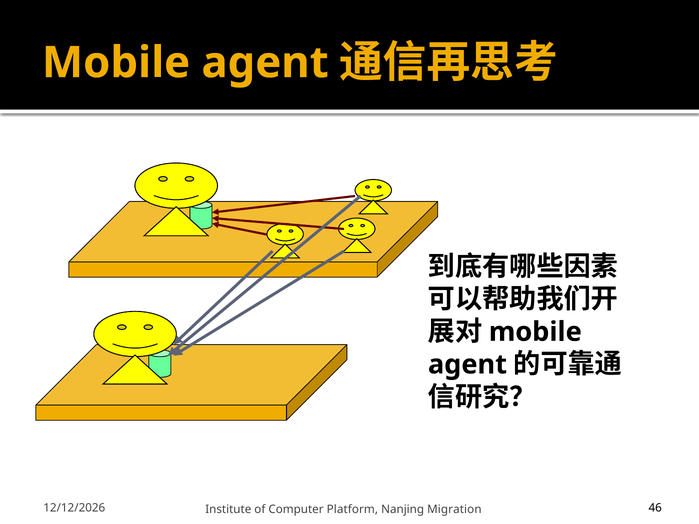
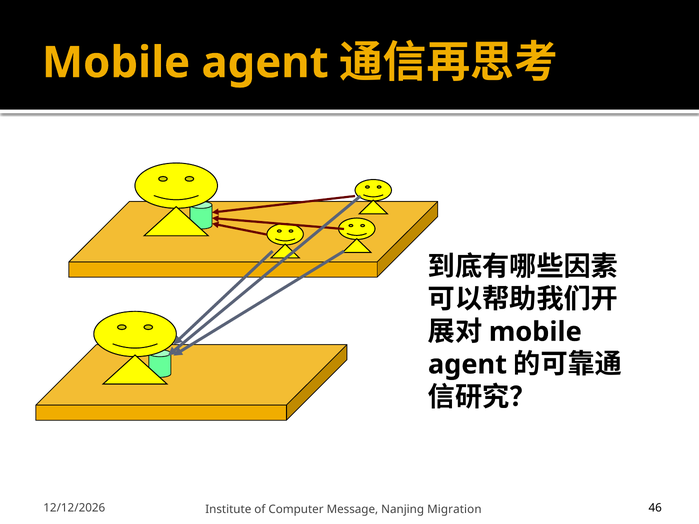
Platform: Platform -> Message
